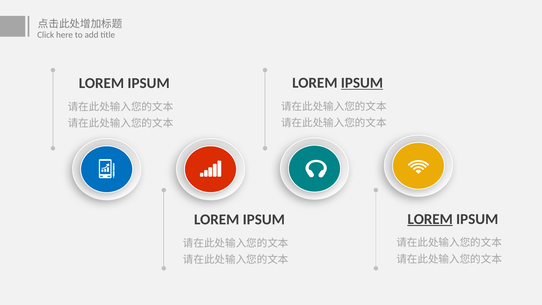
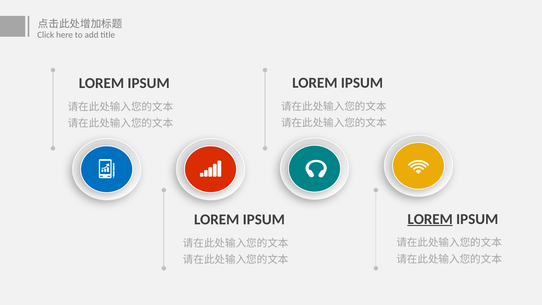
IPSUM at (362, 83) underline: present -> none
